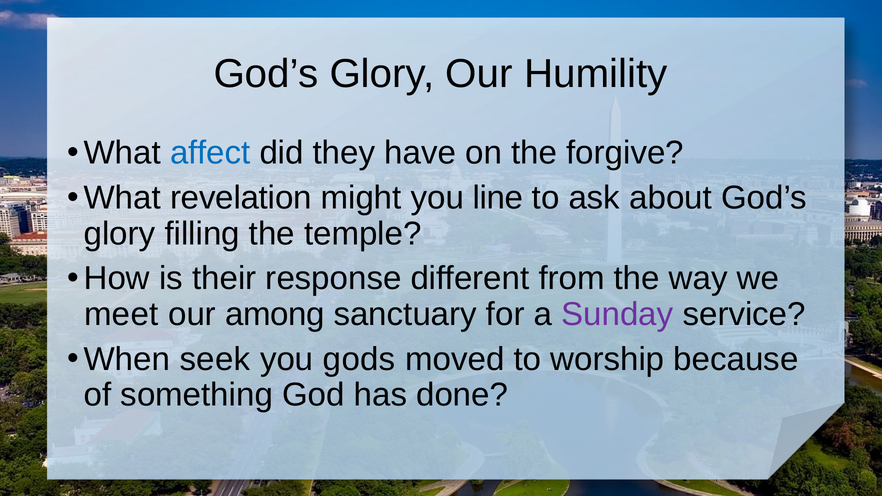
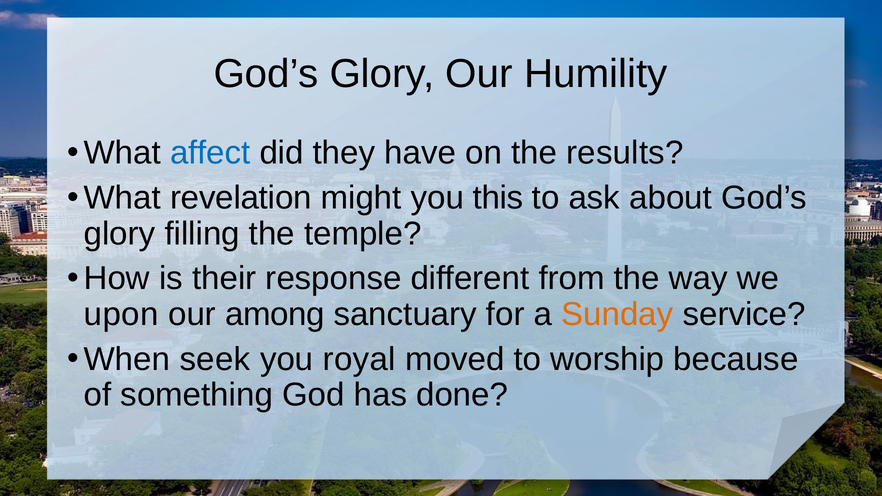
forgive: forgive -> results
line: line -> this
meet: meet -> upon
Sunday colour: purple -> orange
gods: gods -> royal
